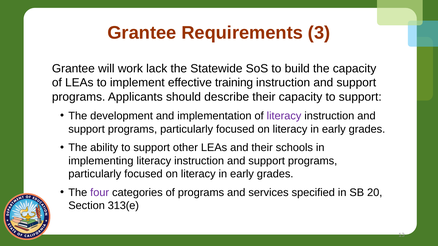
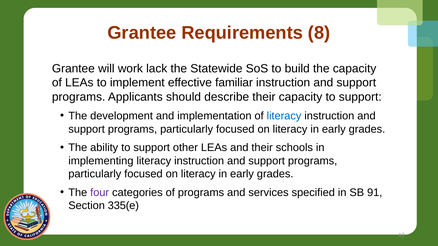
3: 3 -> 8
training: training -> familiar
literacy at (284, 116) colour: purple -> blue
20: 20 -> 91
313(e: 313(e -> 335(e
